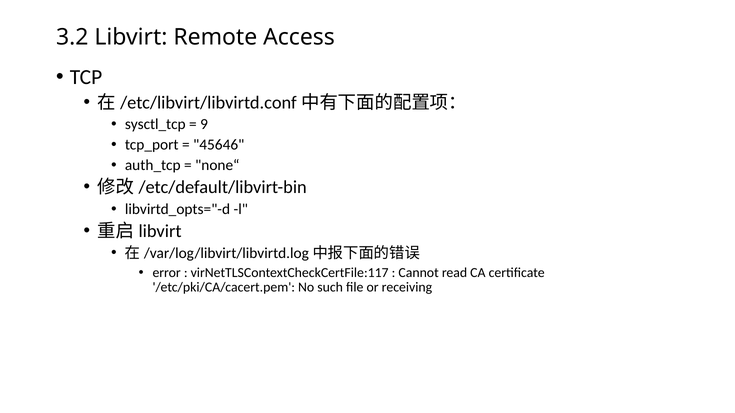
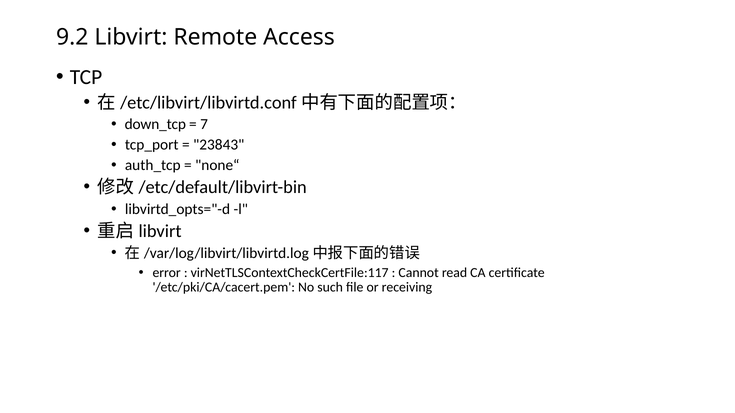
3.2: 3.2 -> 9.2
sysctl_tcp: sysctl_tcp -> down_tcp
9: 9 -> 7
45646: 45646 -> 23843
